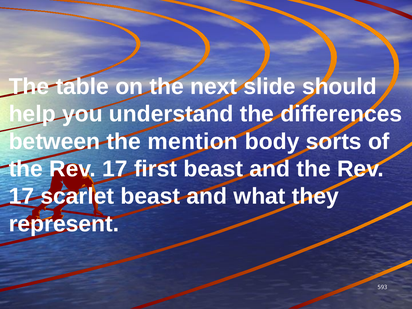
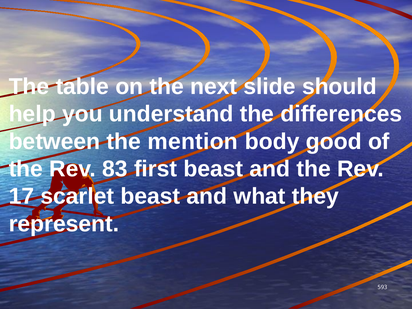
sorts: sorts -> good
17 at (115, 169): 17 -> 83
